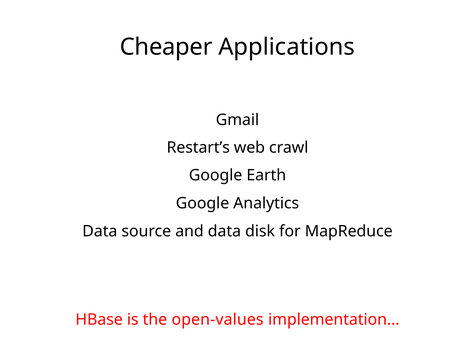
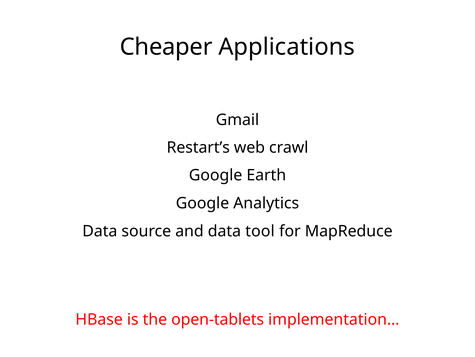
disk: disk -> tool
open-values: open-values -> open-tablets
